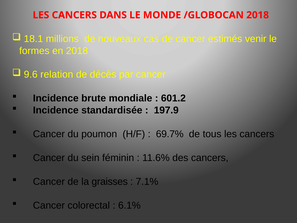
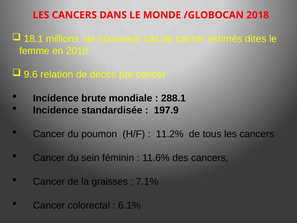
venir: venir -> dites
formes: formes -> femme
601.2: 601.2 -> 288.1
69.7%: 69.7% -> 11.2%
